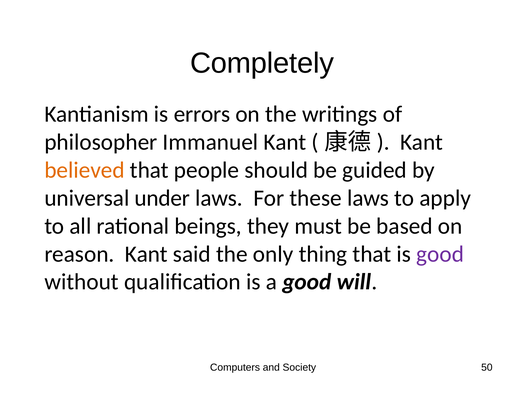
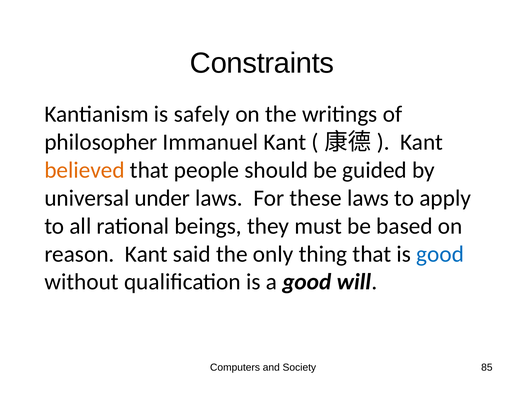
Completely: Completely -> Constraints
errors: errors -> safely
good at (440, 254) colour: purple -> blue
50: 50 -> 85
